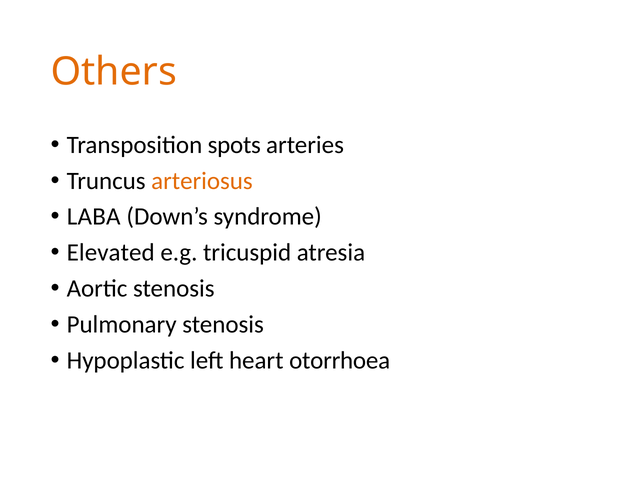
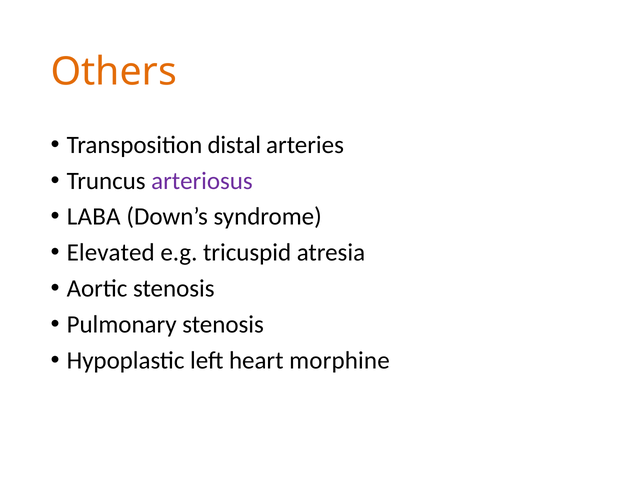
spots: spots -> distal
arteriosus colour: orange -> purple
otorrhoea: otorrhoea -> morphine
